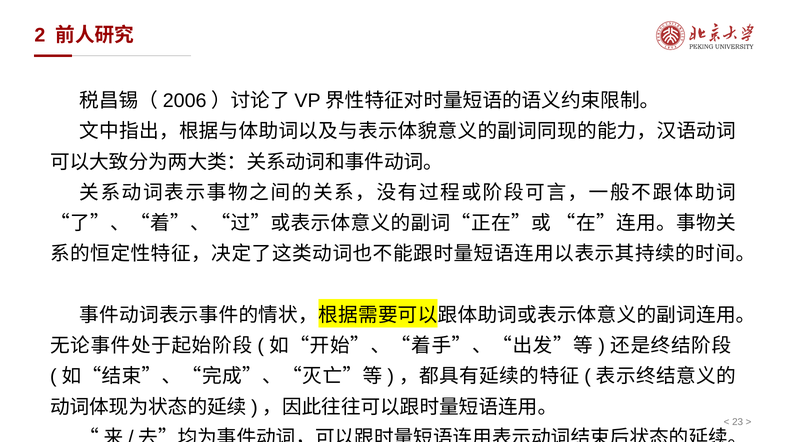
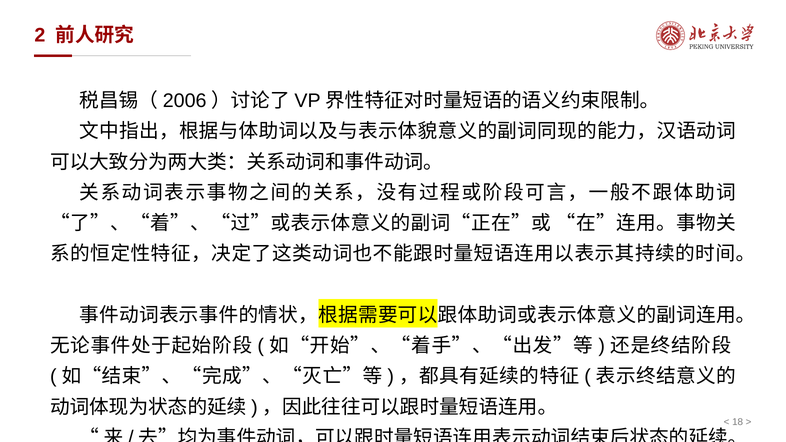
23: 23 -> 18
